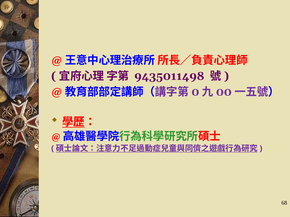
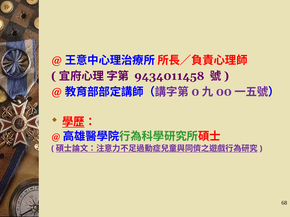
9435011498: 9435011498 -> 9434011458
